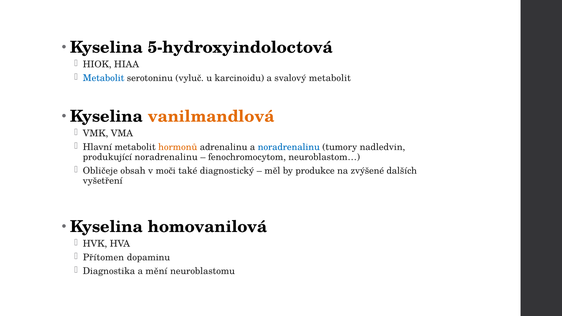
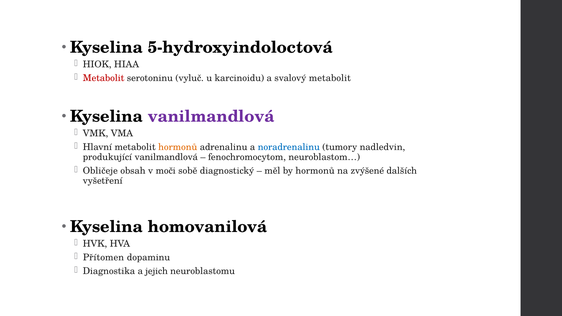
Metabolit at (104, 78) colour: blue -> red
vanilmandlová at (211, 116) colour: orange -> purple
produkující noradrenalinu: noradrenalinu -> vanilmandlová
také: také -> sobě
by produkce: produkce -> hormonů
mění: mění -> jejich
